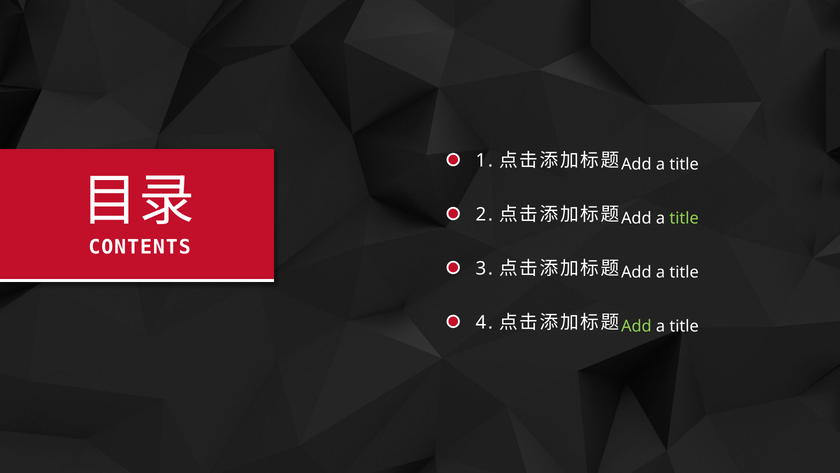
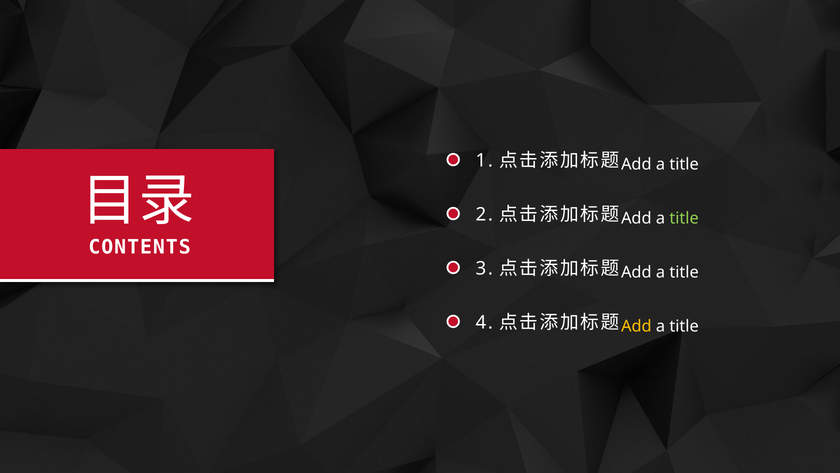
Add at (636, 326) colour: light green -> yellow
